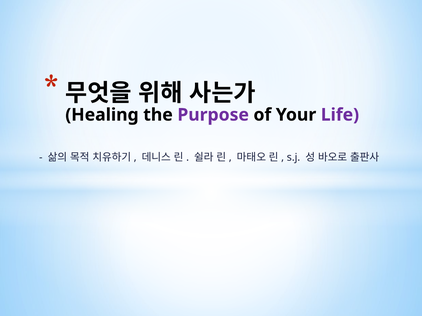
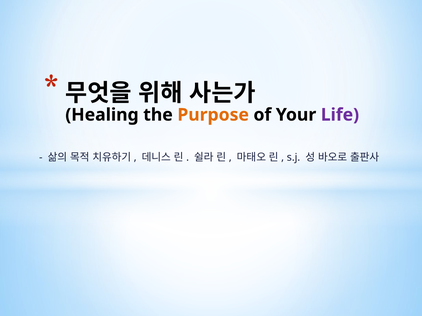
Purpose colour: purple -> orange
